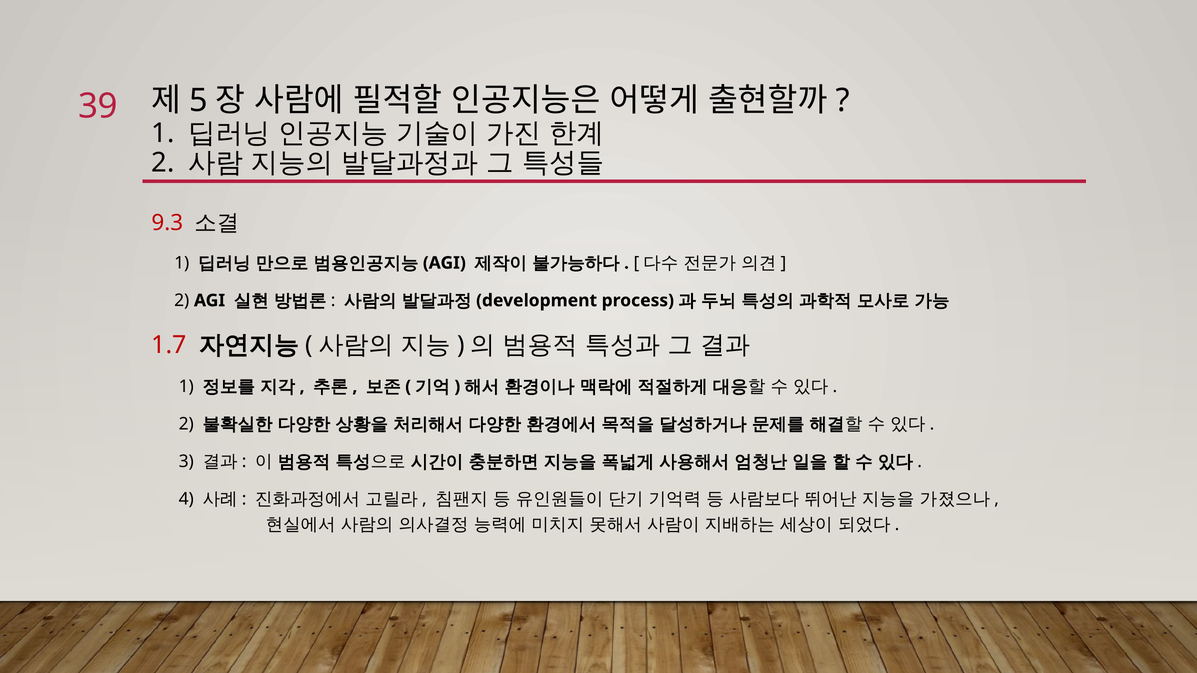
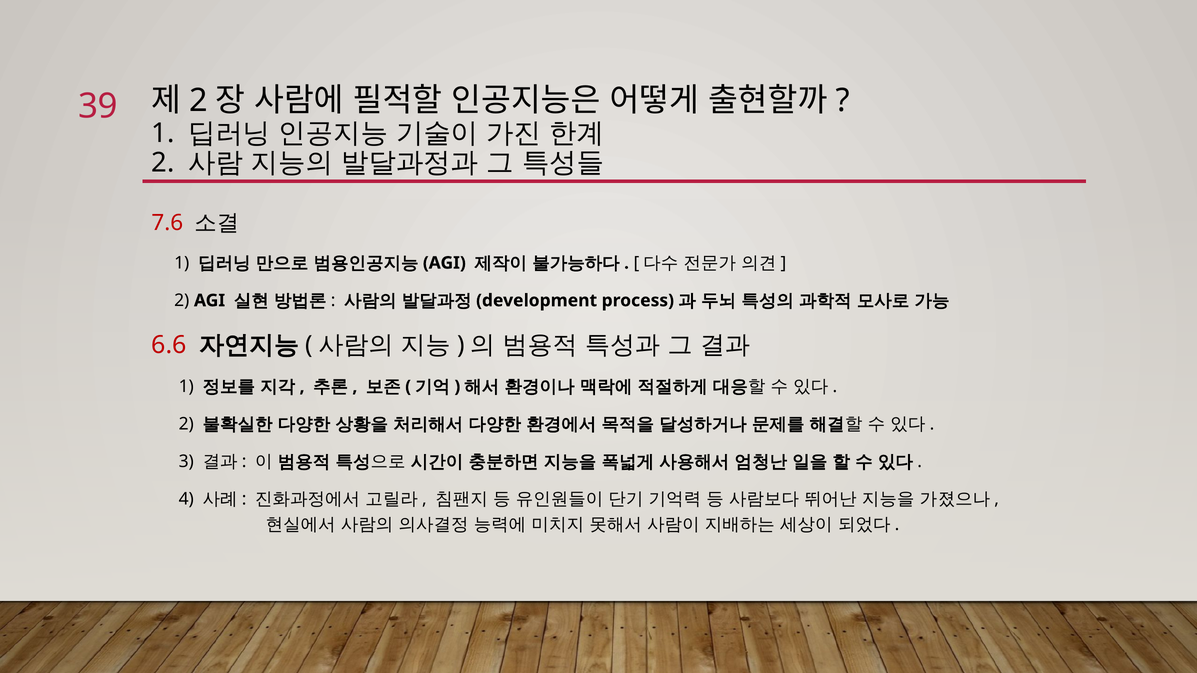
5 at (198, 101): 5 -> 2
9.3: 9.3 -> 7.6
1.7: 1.7 -> 6.6
